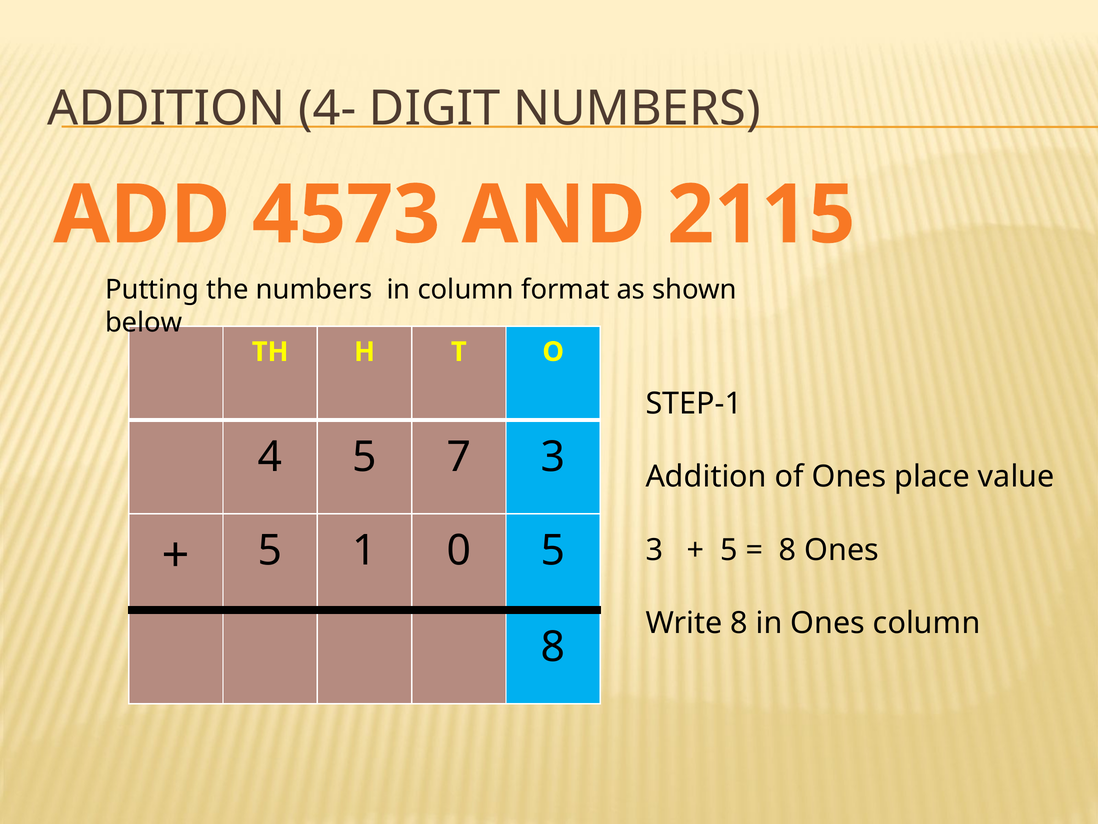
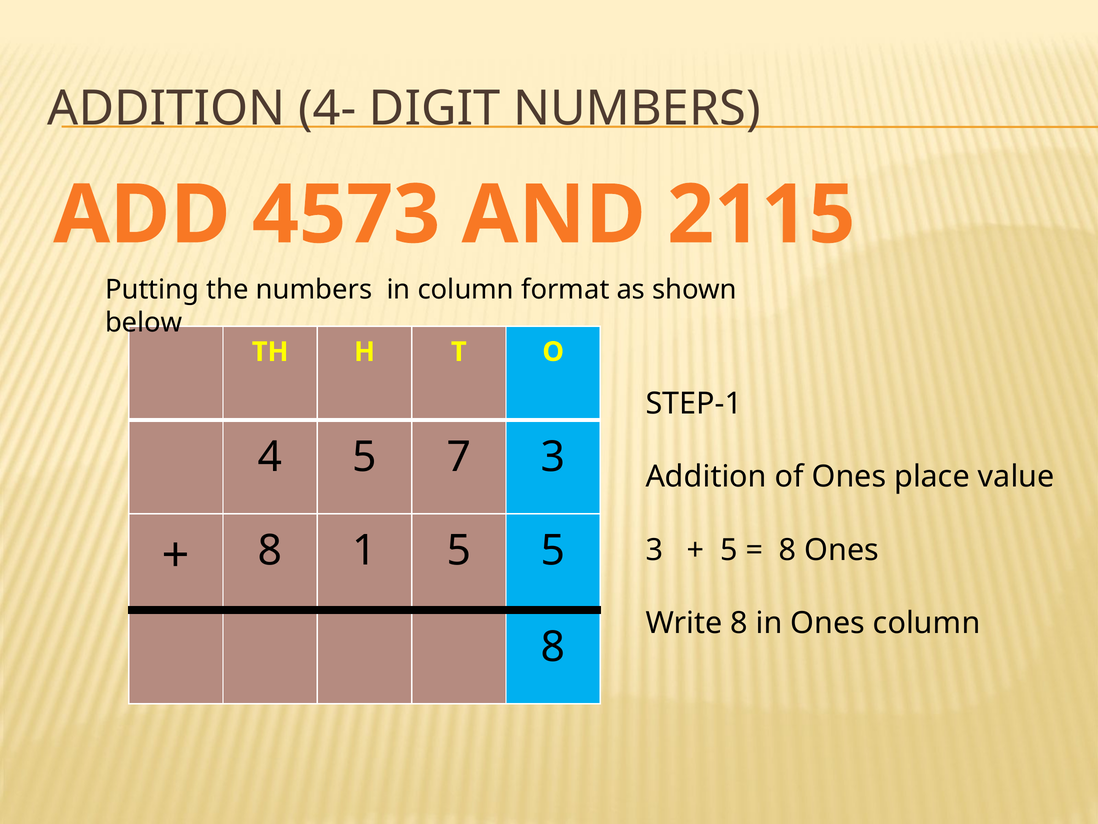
5 at (270, 550): 5 -> 8
1 0: 0 -> 5
